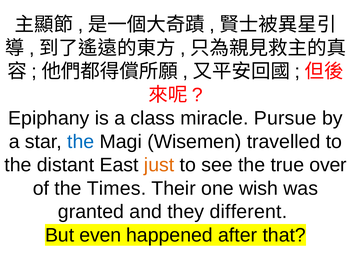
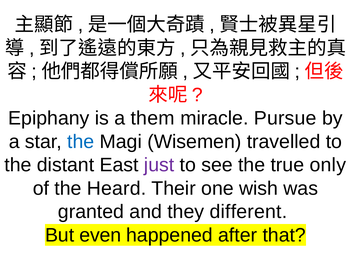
class: class -> them
just colour: orange -> purple
over: over -> only
Times: Times -> Heard
